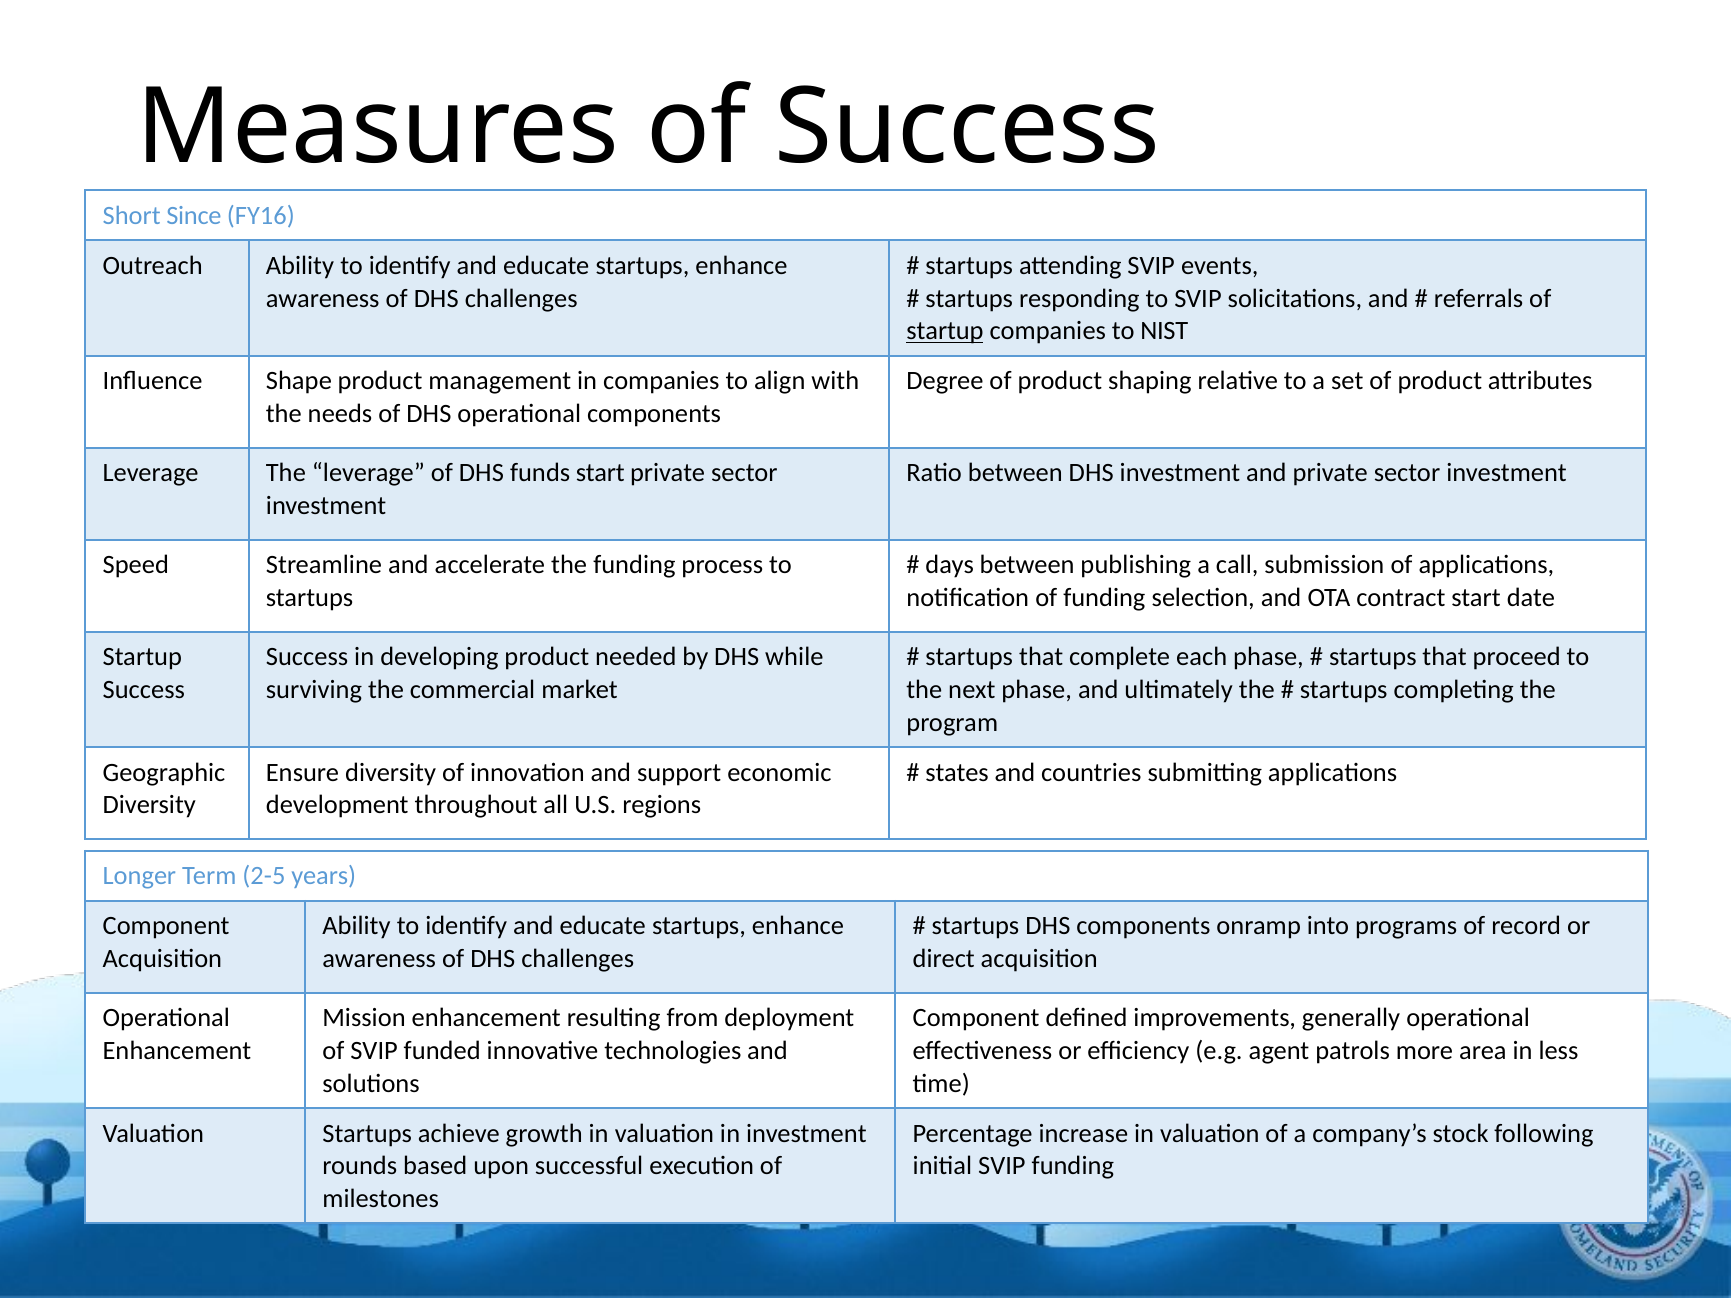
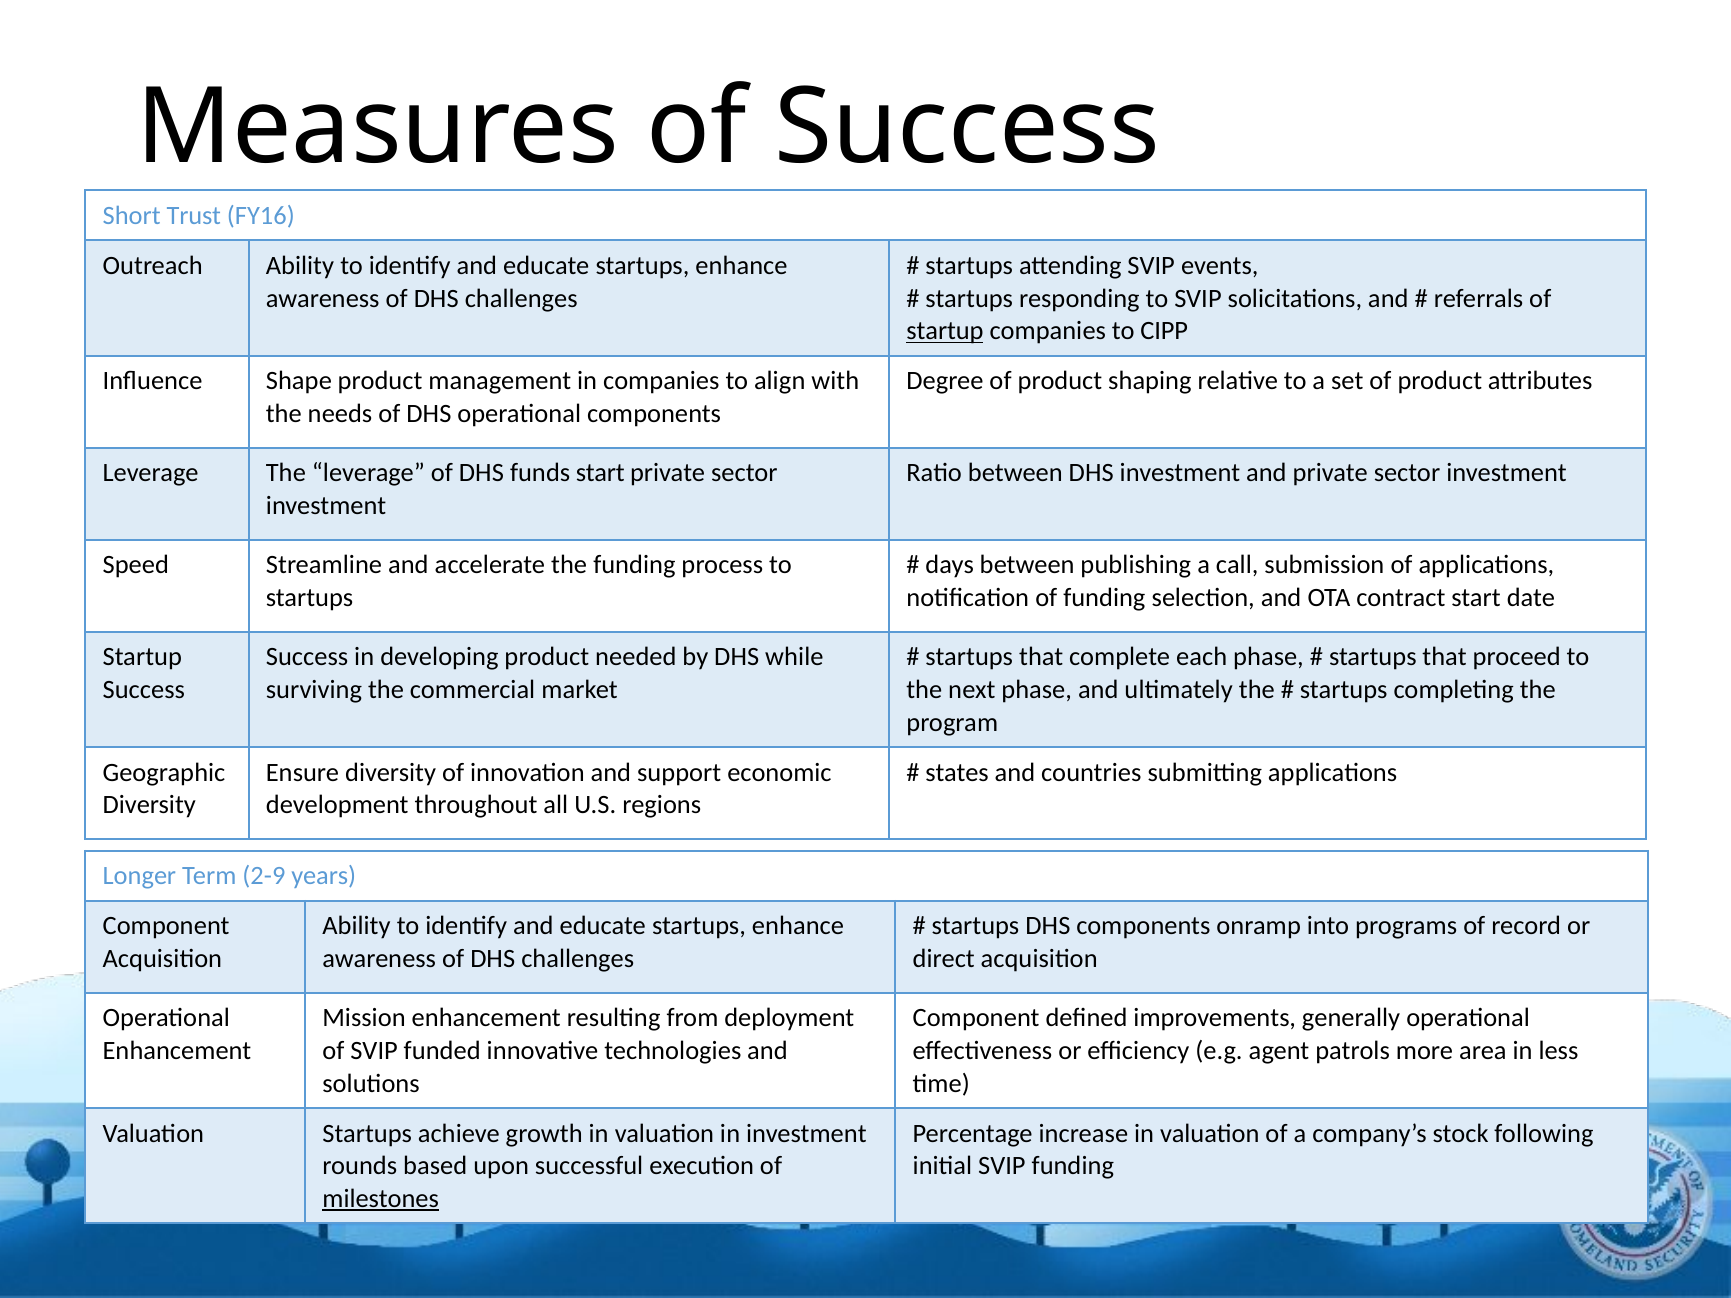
Since: Since -> Trust
NIST: NIST -> CIPP
2-5: 2-5 -> 2-9
milestones underline: none -> present
